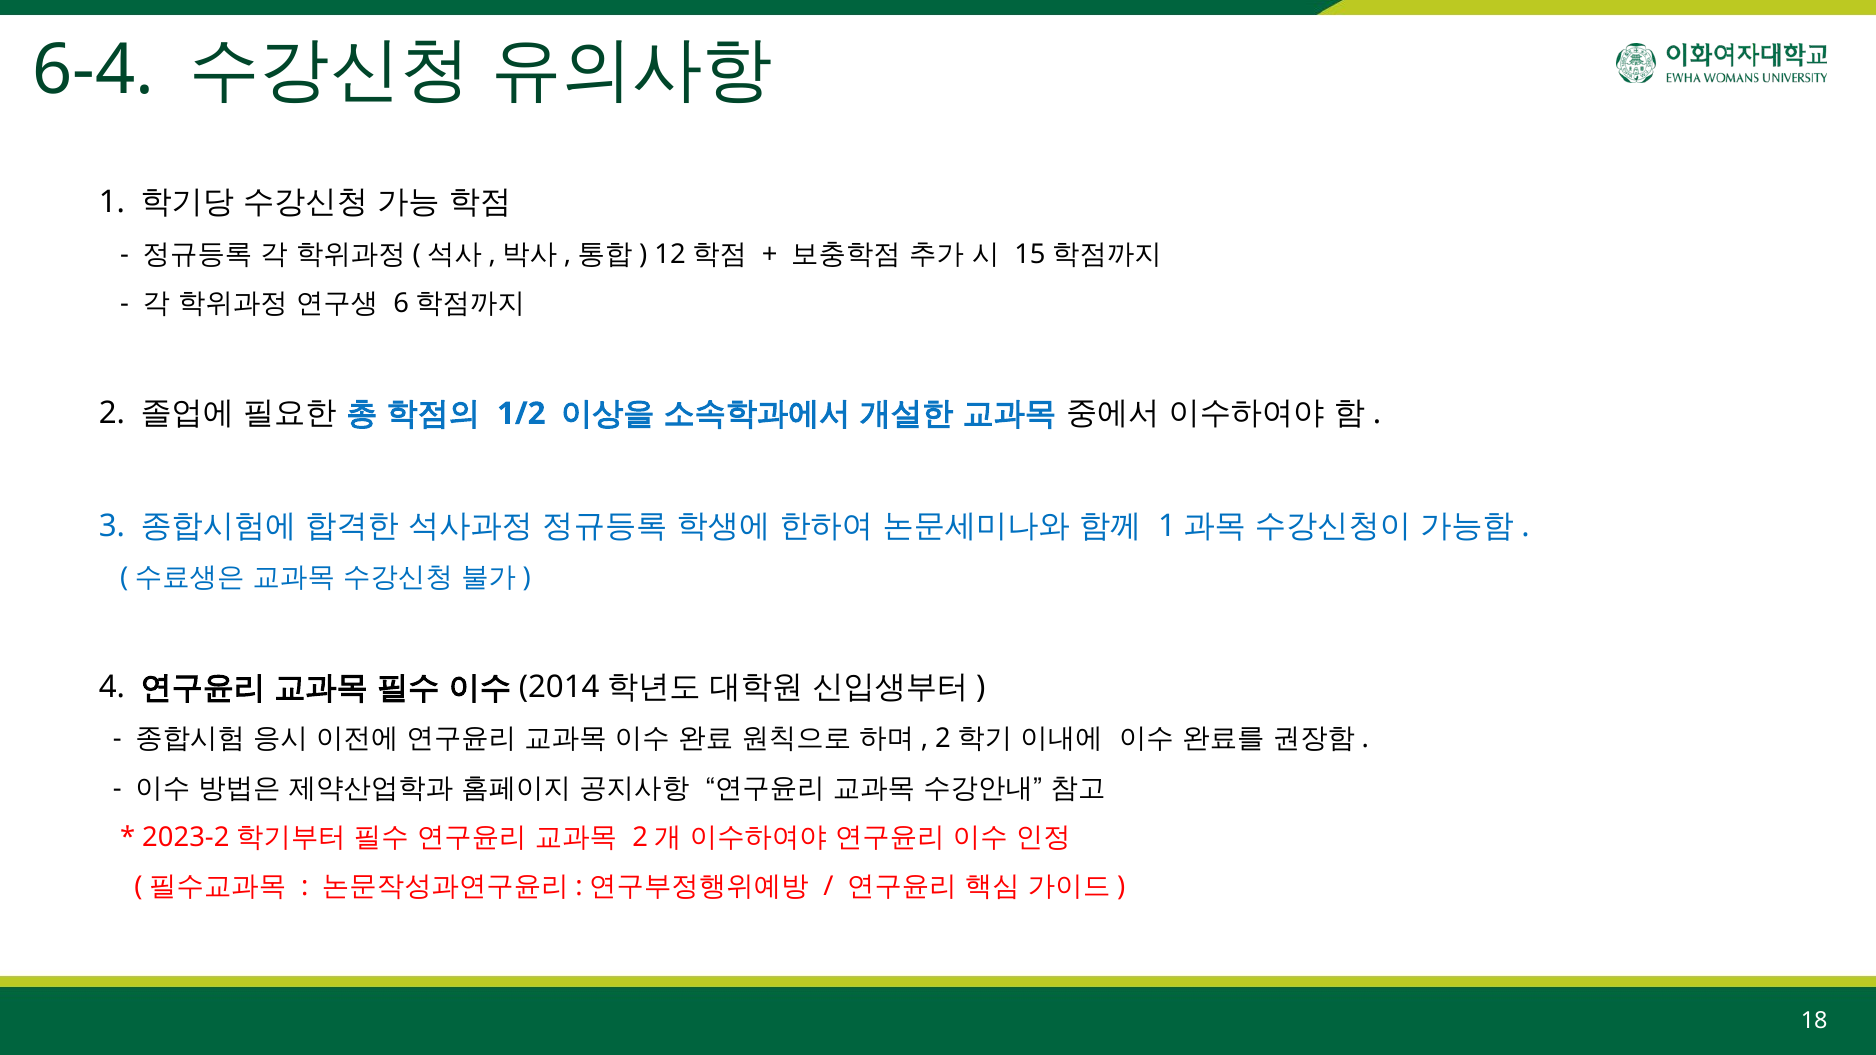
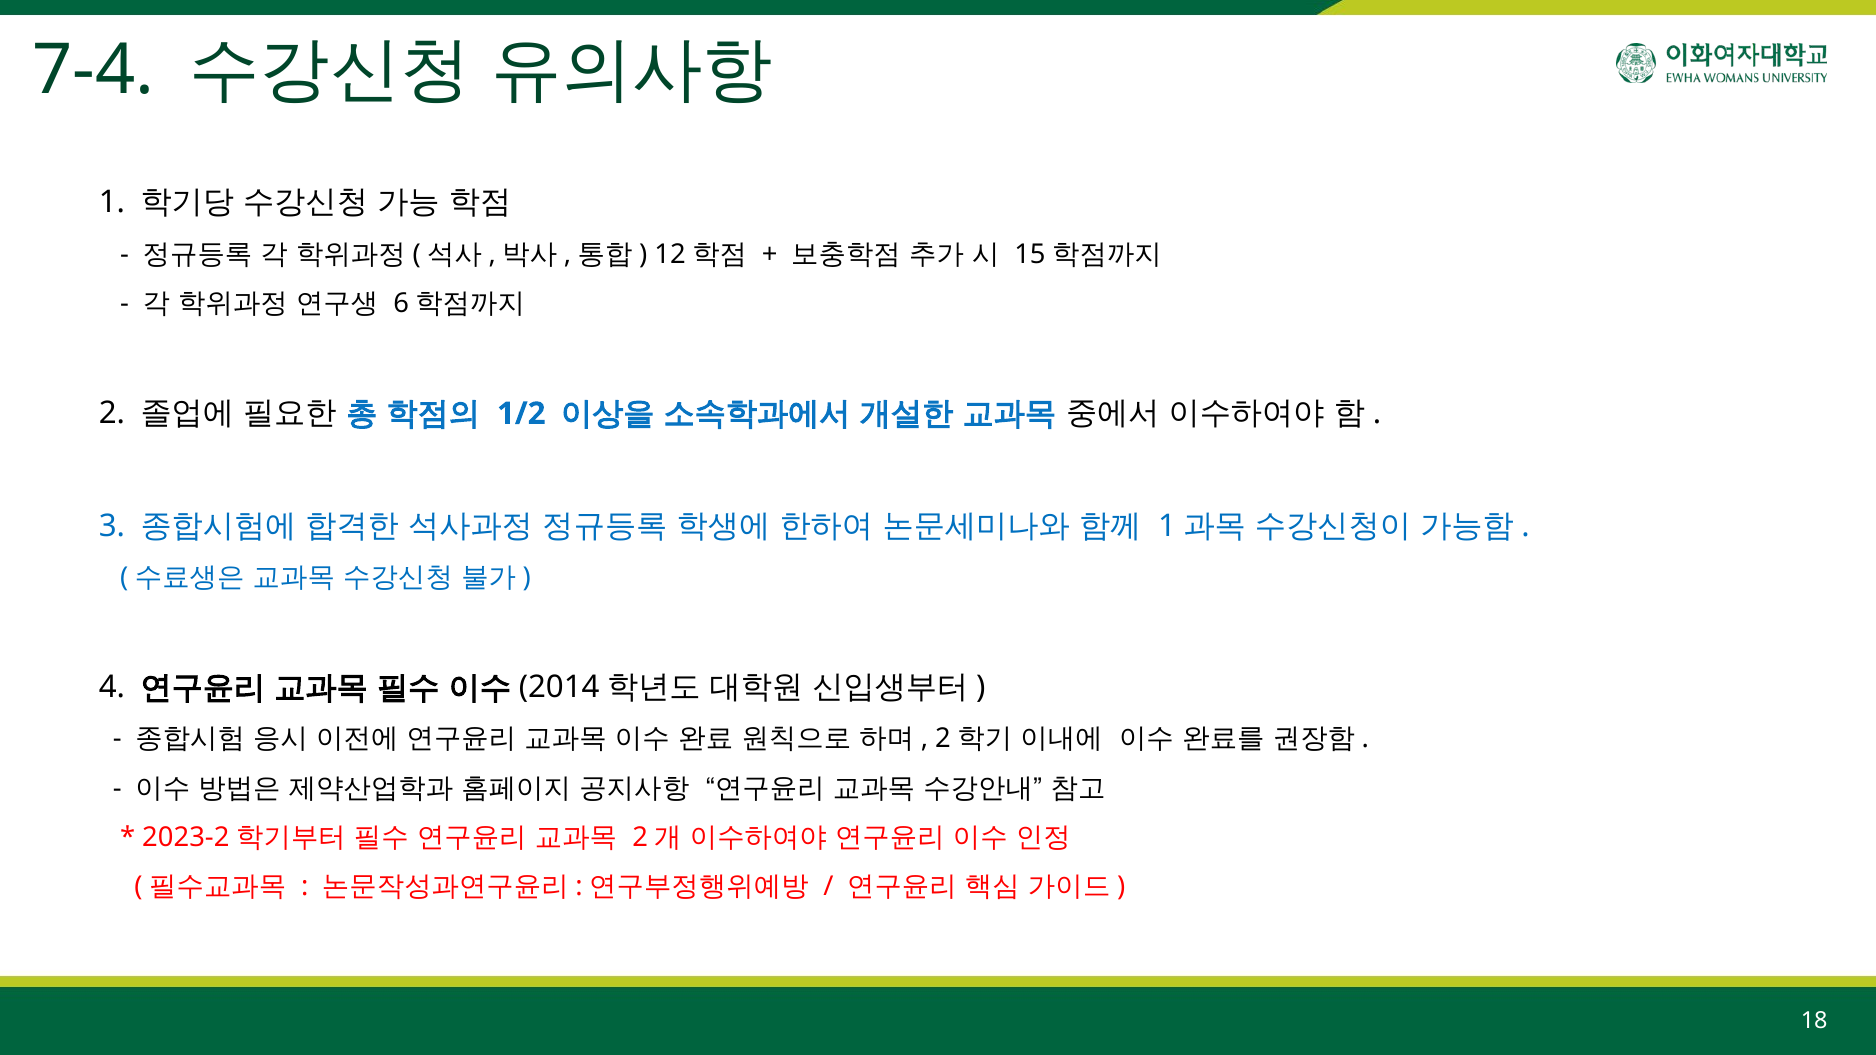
6-4: 6-4 -> 7-4
